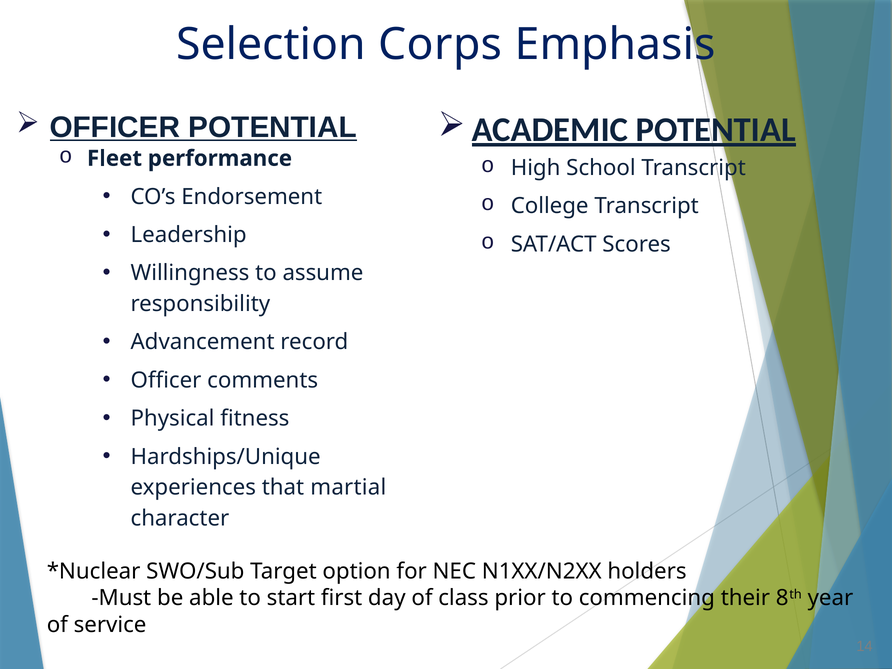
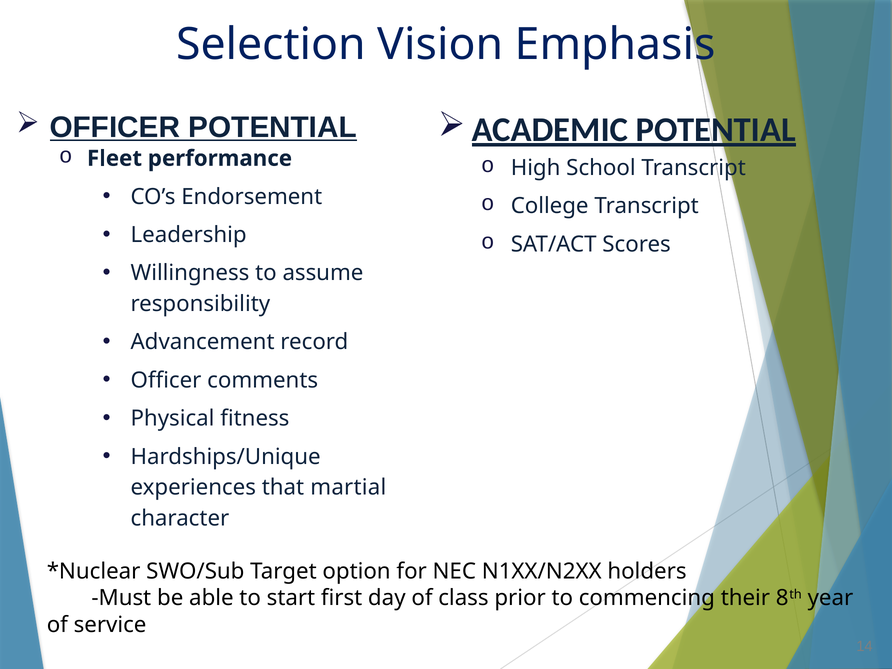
Corps: Corps -> Vision
